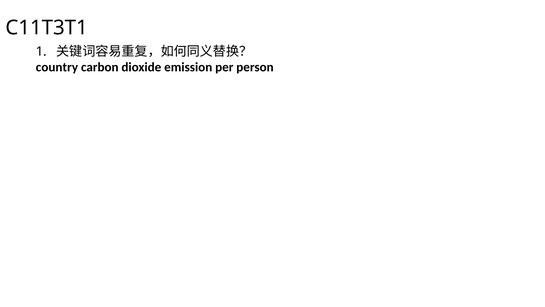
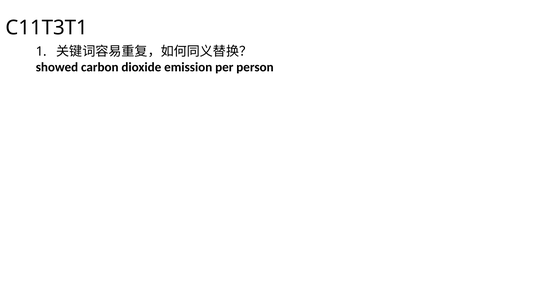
country: country -> showed
